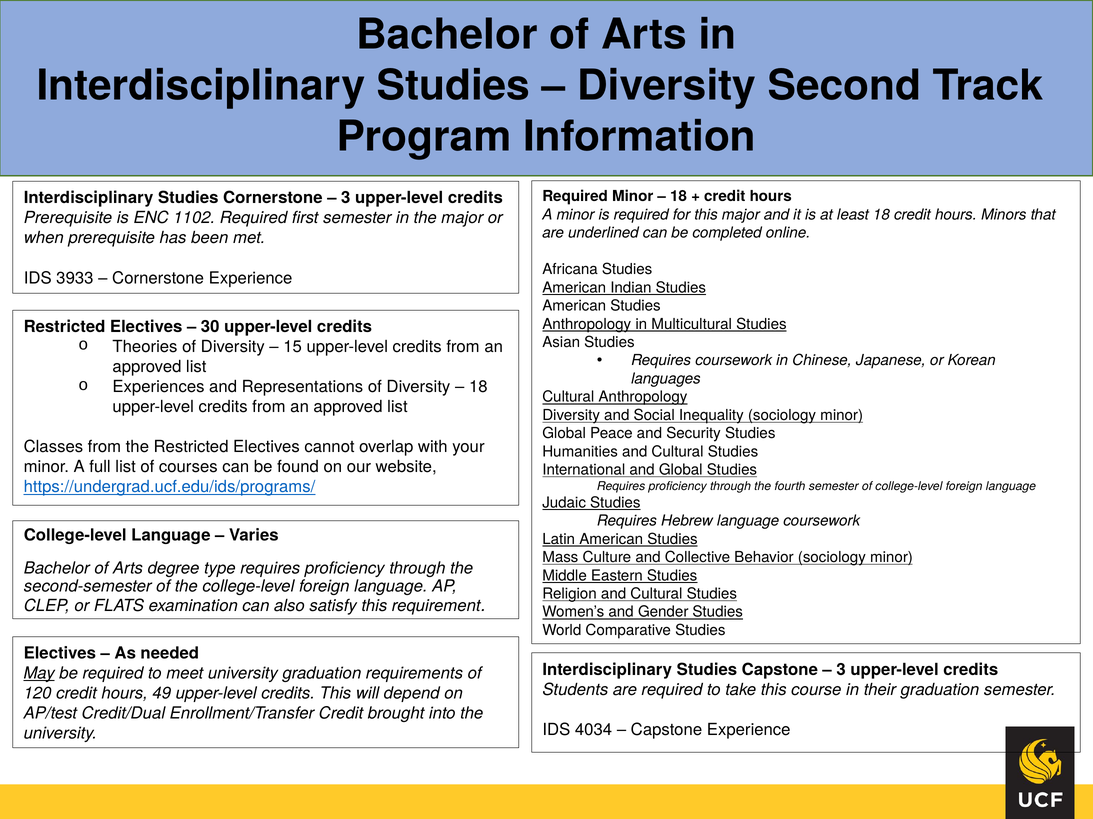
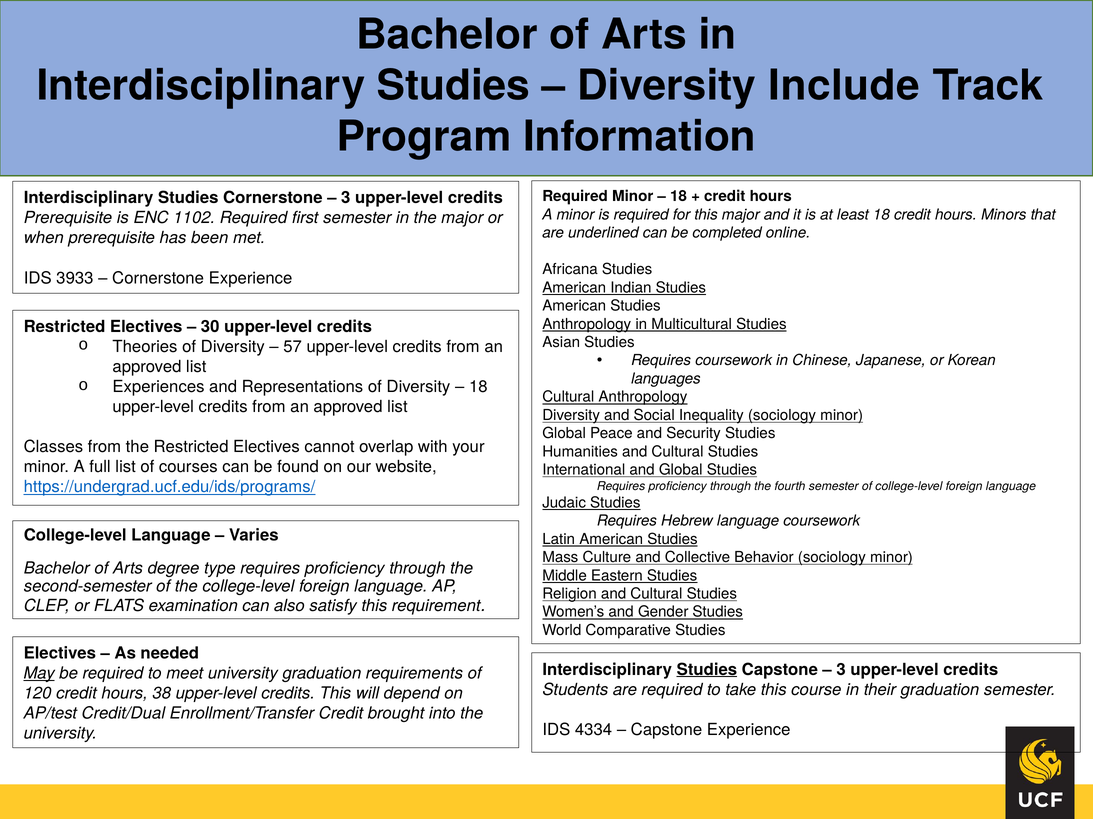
Second: Second -> Include
15: 15 -> 57
Studies at (707, 670) underline: none -> present
49: 49 -> 38
4034: 4034 -> 4334
